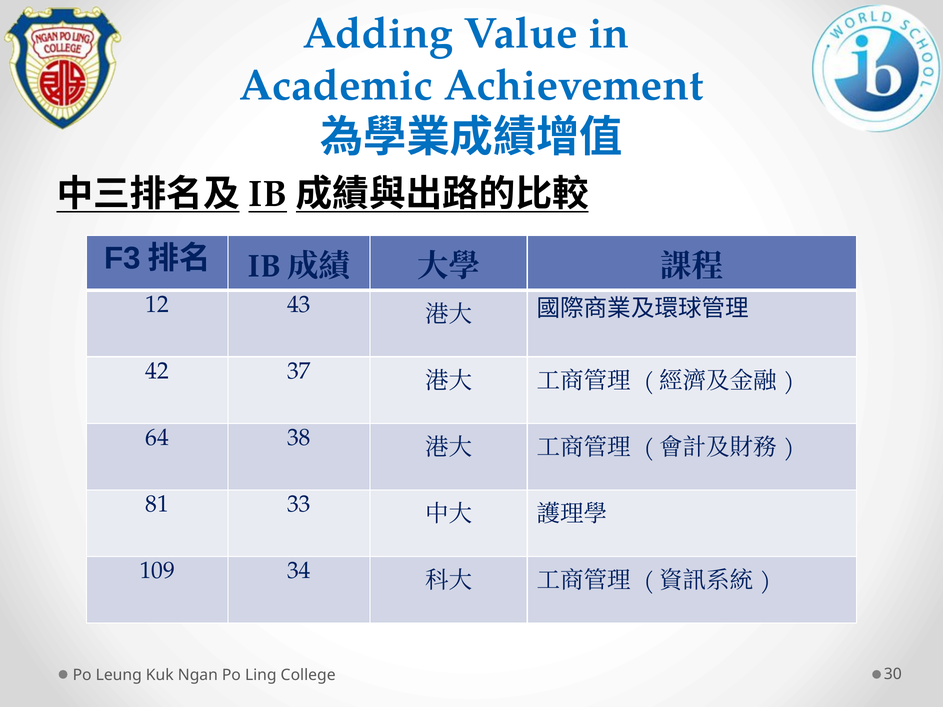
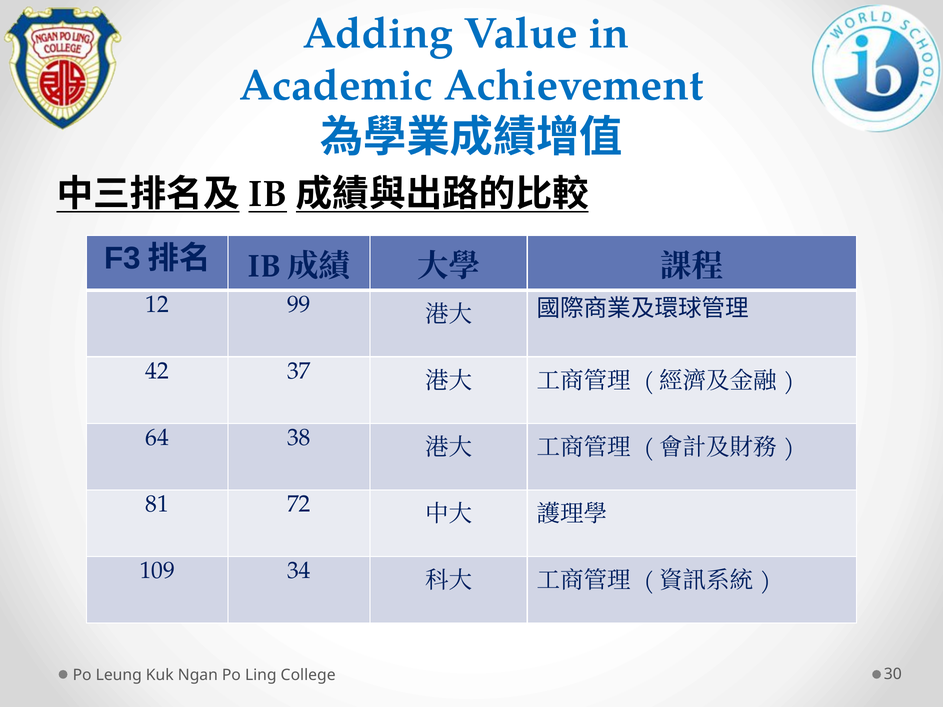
43: 43 -> 99
33: 33 -> 72
